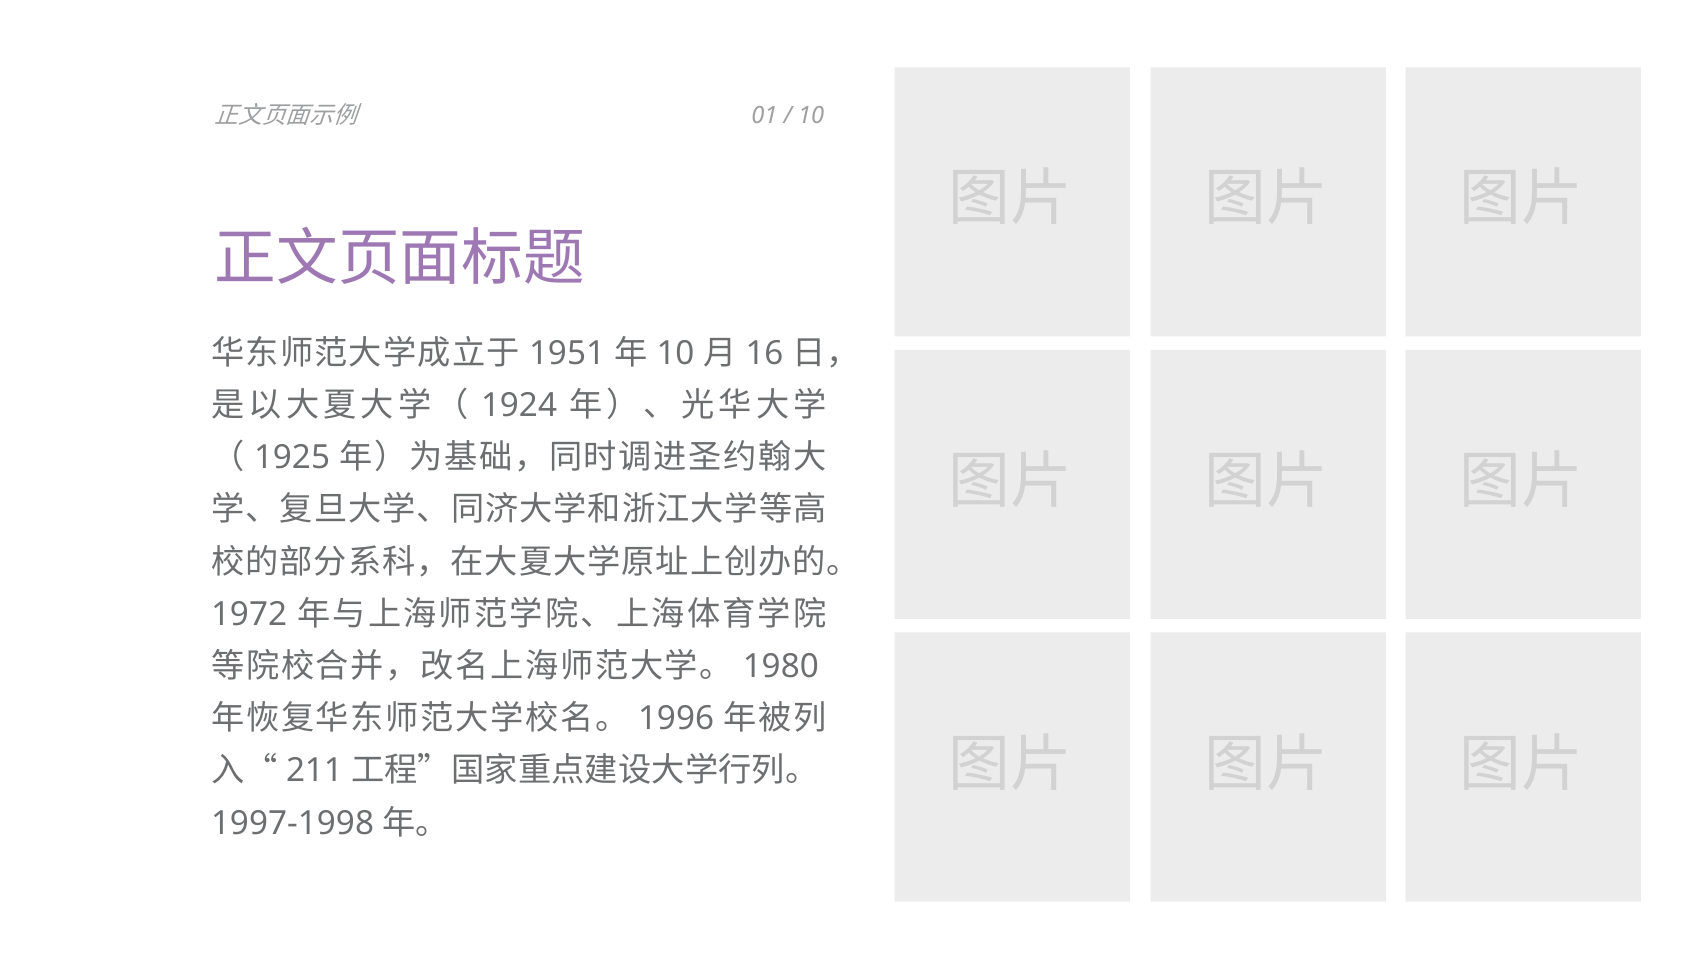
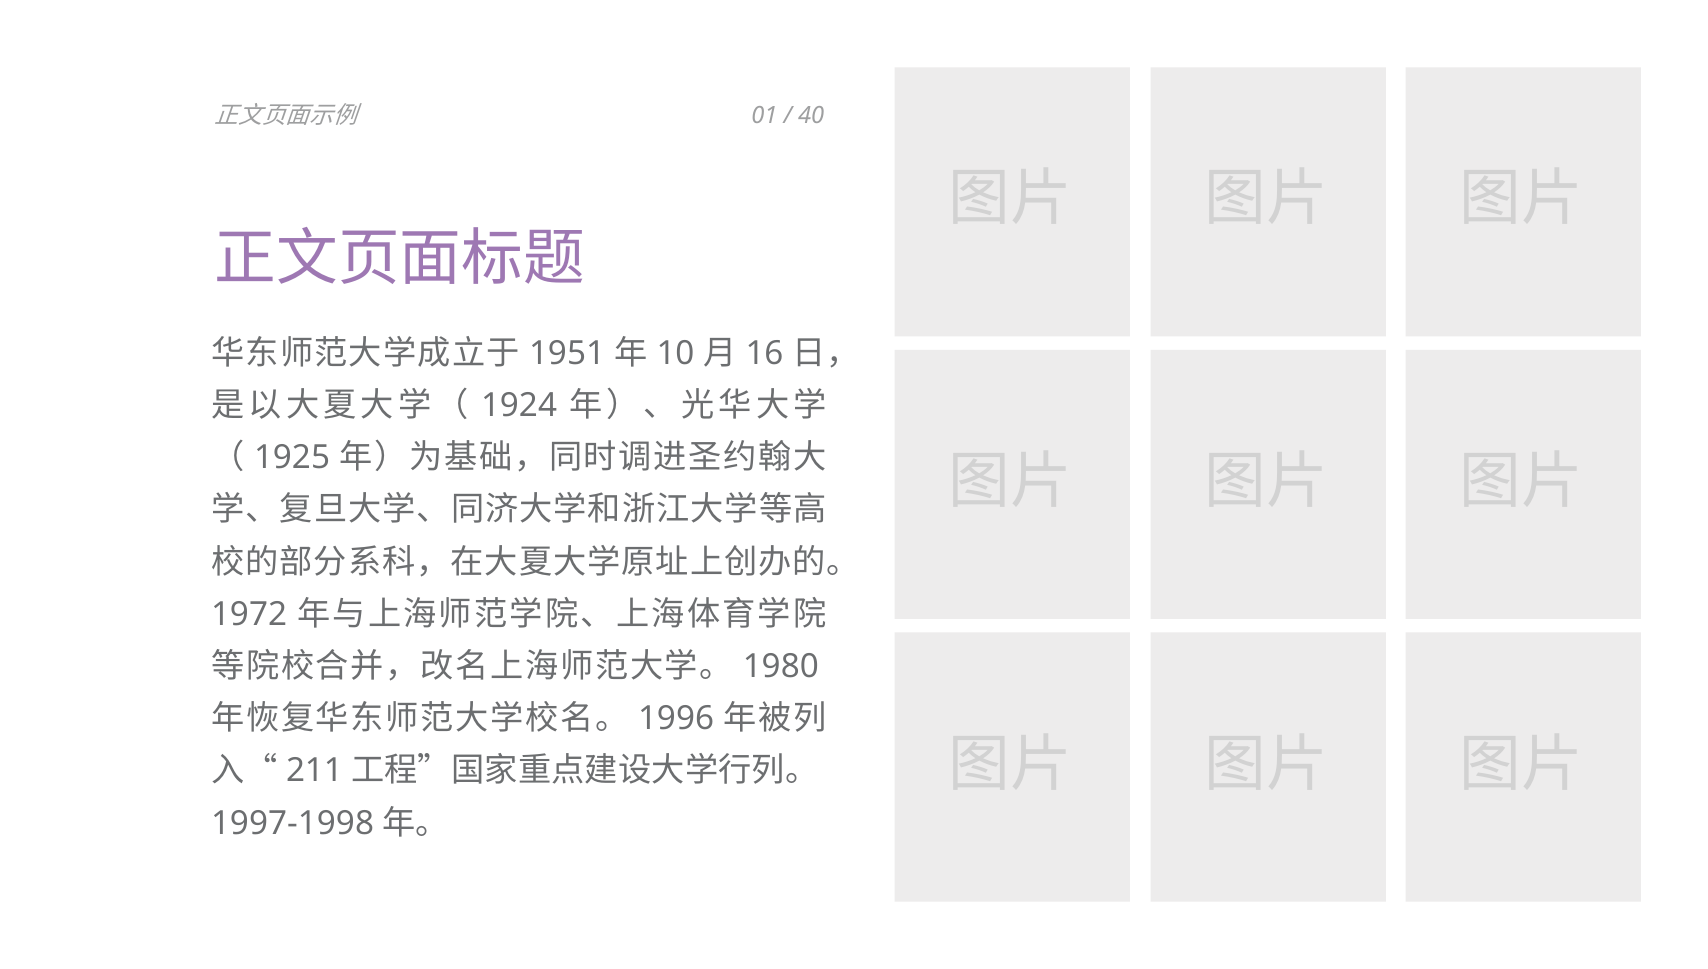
10 at (811, 115): 10 -> 40
